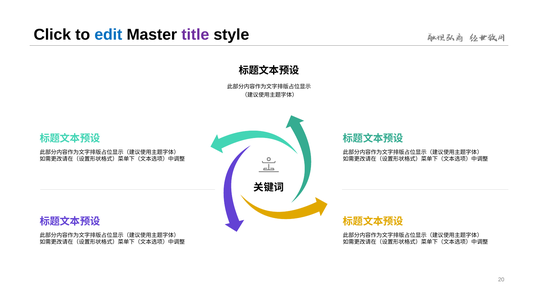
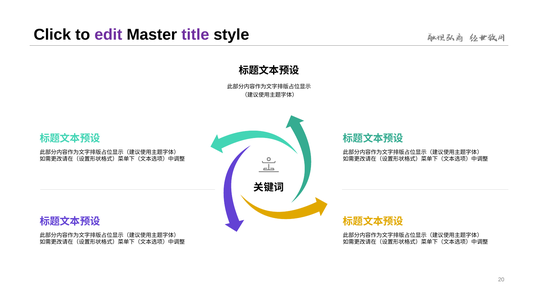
edit colour: blue -> purple
